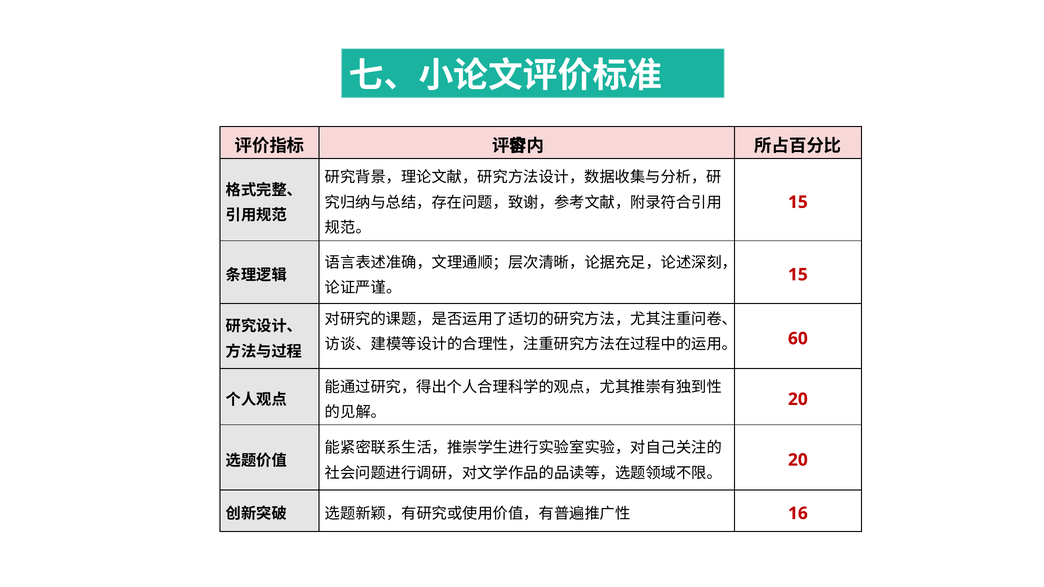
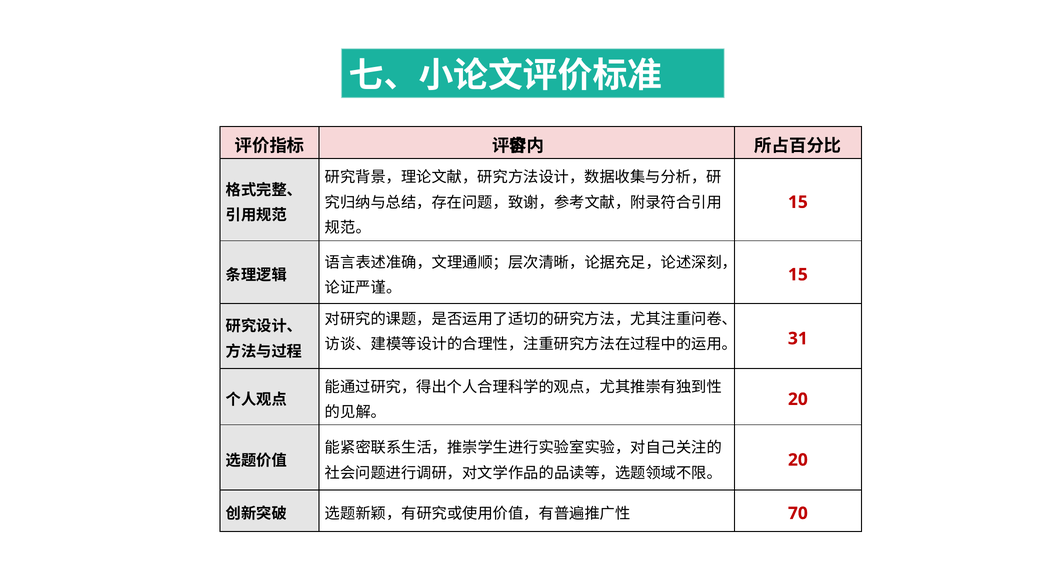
60: 60 -> 31
16: 16 -> 70
